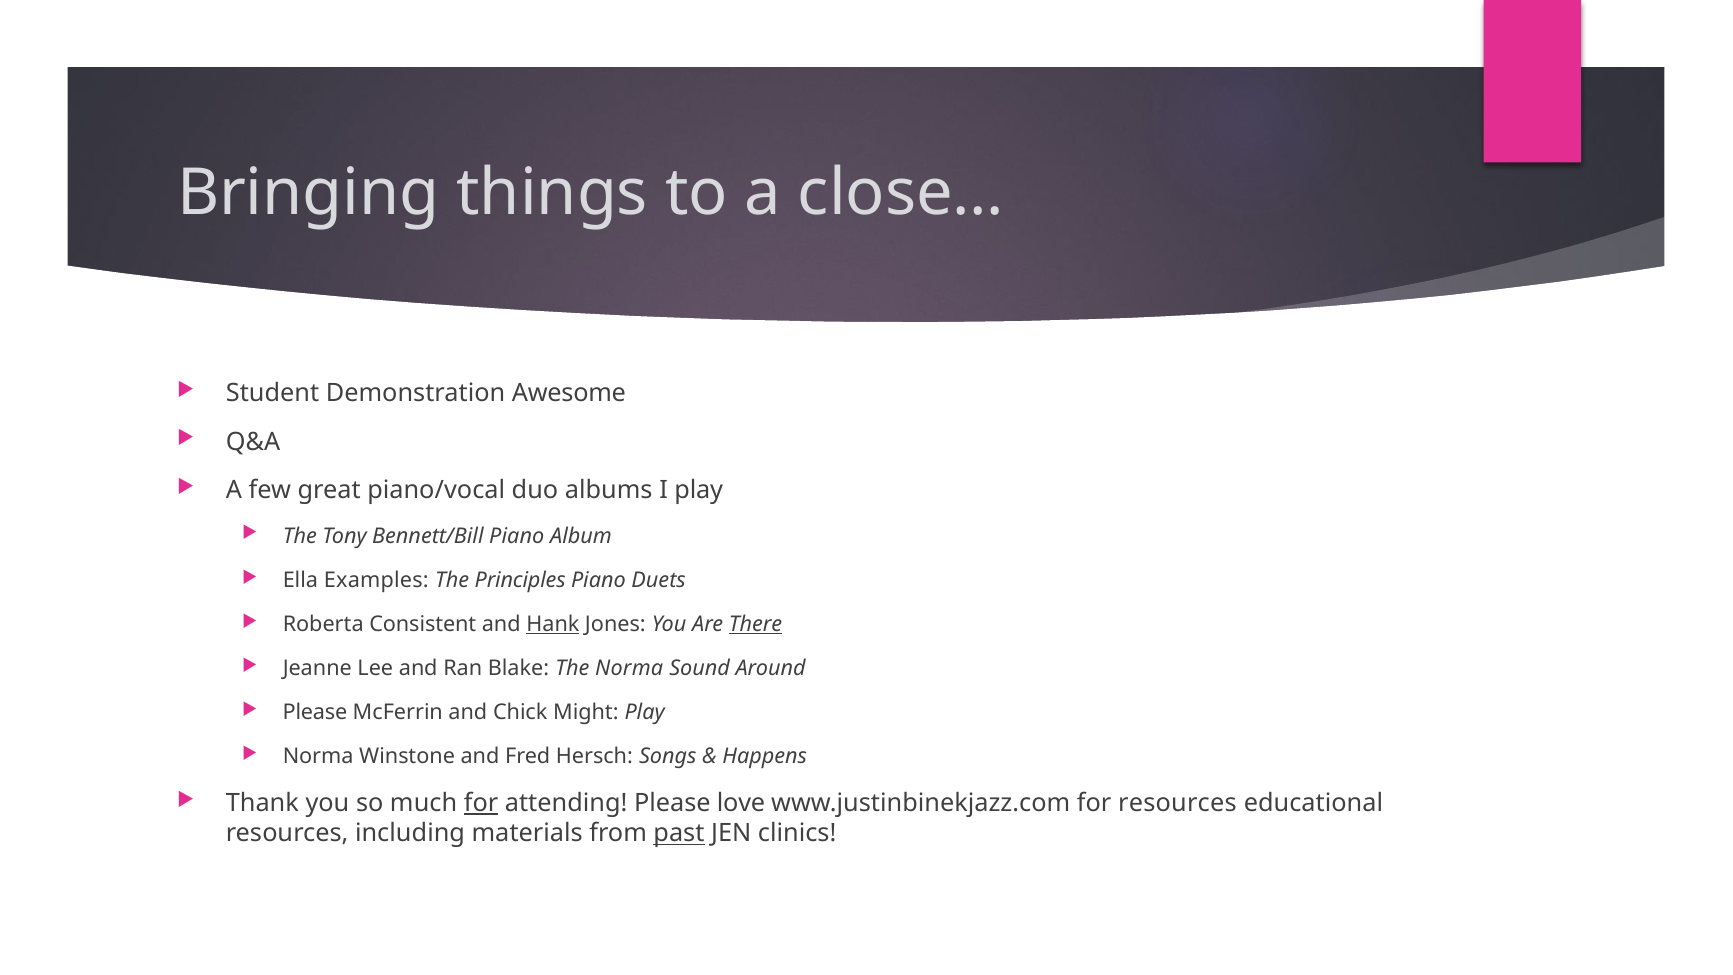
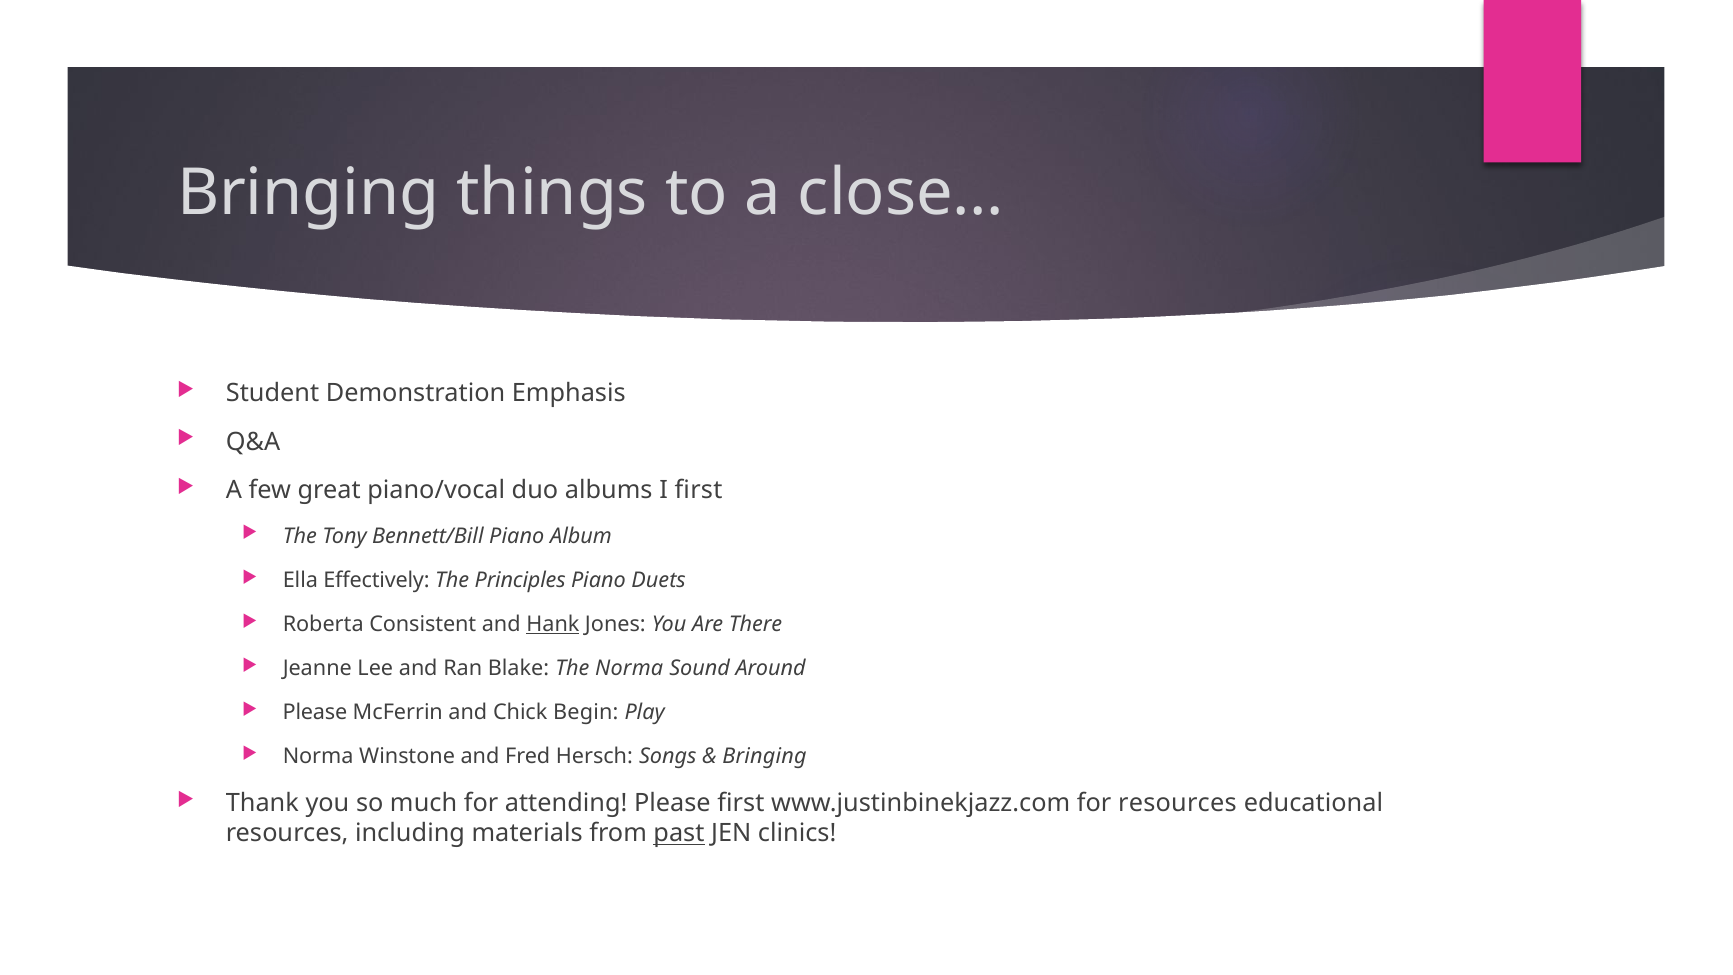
Awesome: Awesome -> Emphasis
I play: play -> first
Examples: Examples -> Effectively
There underline: present -> none
Might: Might -> Begin
Happens at (765, 757): Happens -> Bringing
for at (481, 803) underline: present -> none
Please love: love -> first
